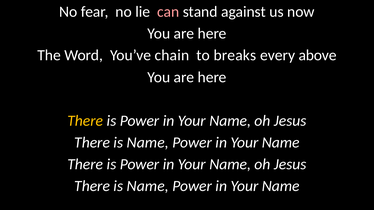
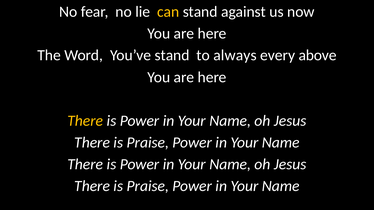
can colour: pink -> yellow
You’ve chain: chain -> stand
breaks: breaks -> always
Name at (148, 143): Name -> Praise
Name at (148, 186): Name -> Praise
